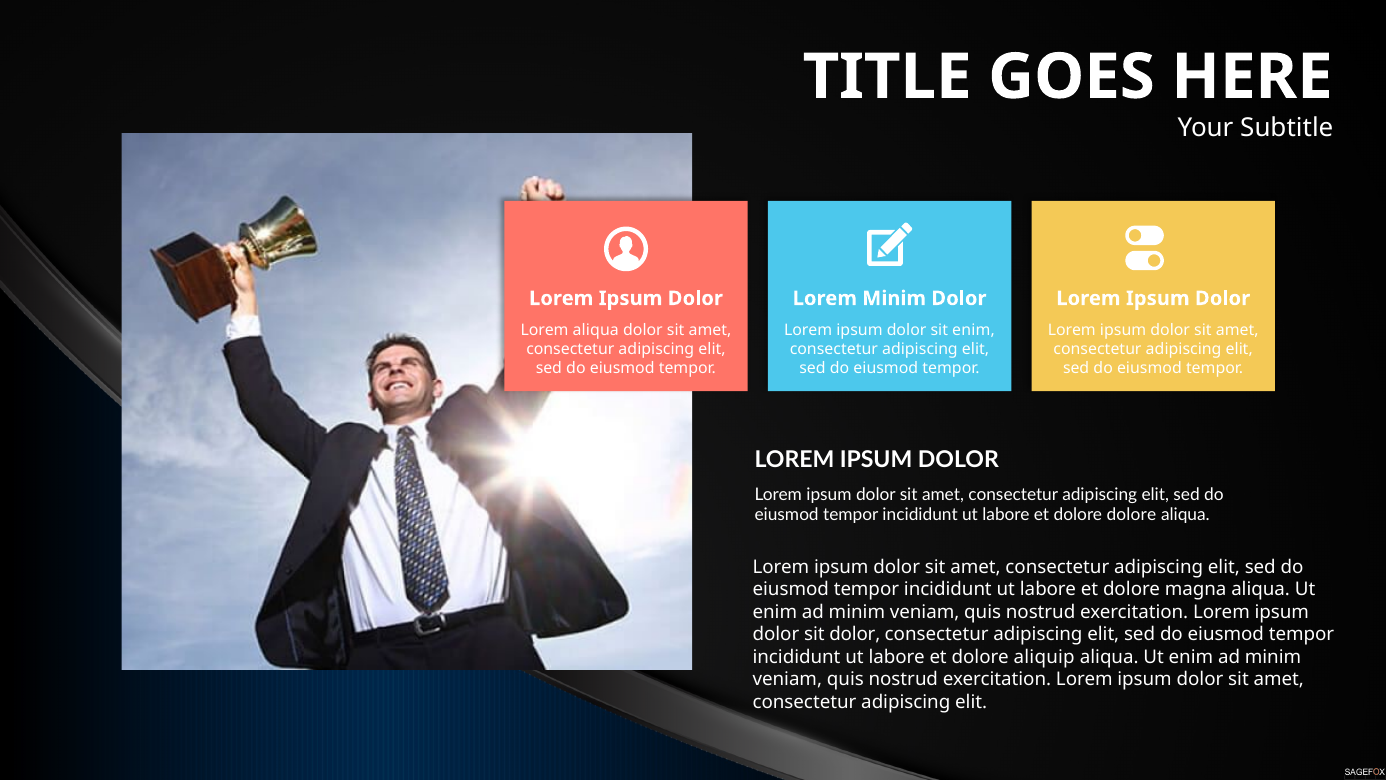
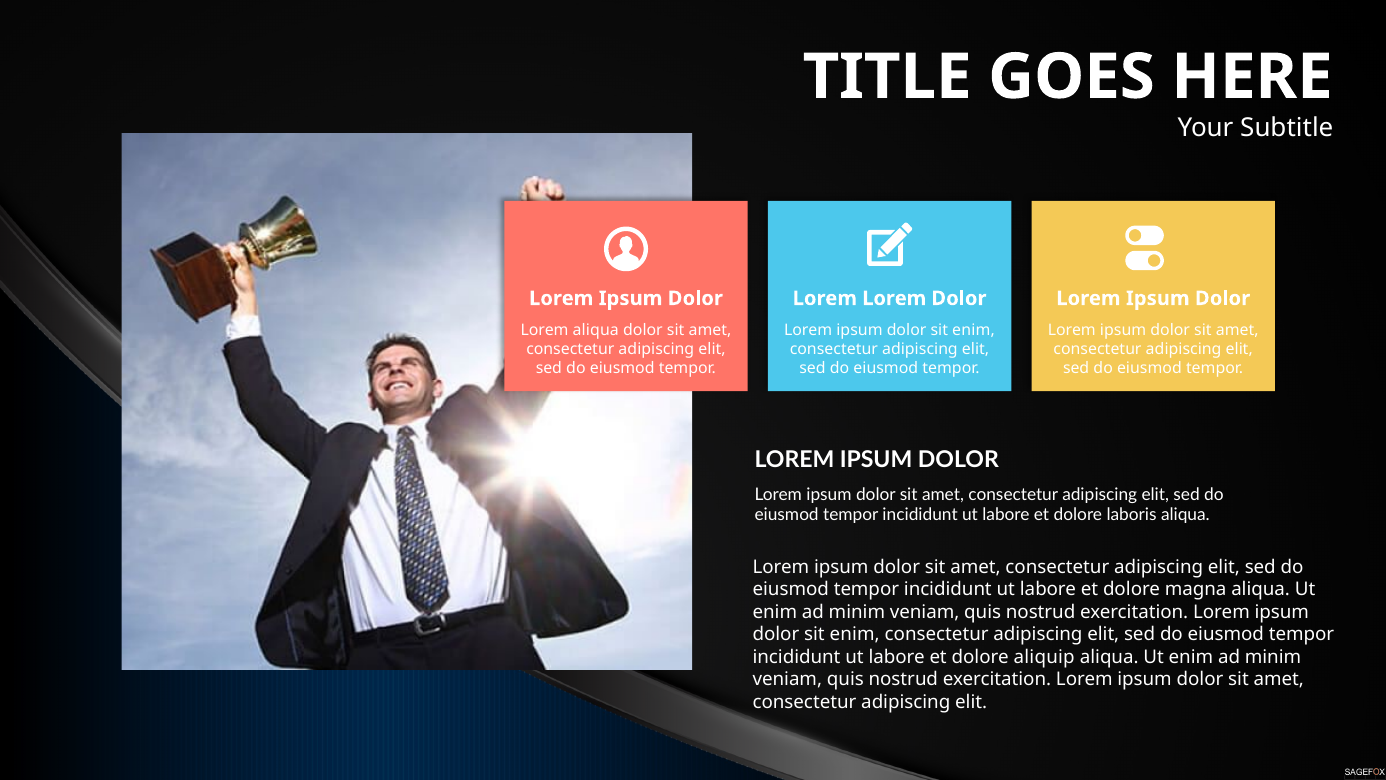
Lorem Minim: Minim -> Lorem
dolore dolore: dolore -> laboris
dolor at (855, 634): dolor -> enim
